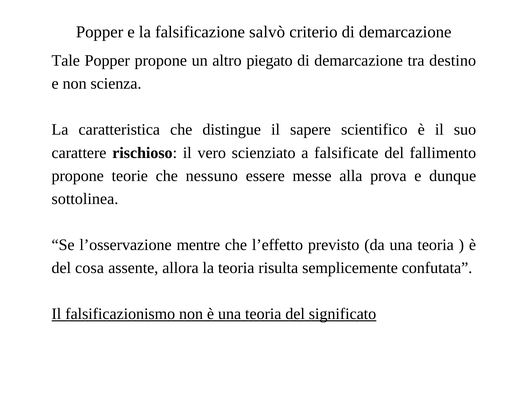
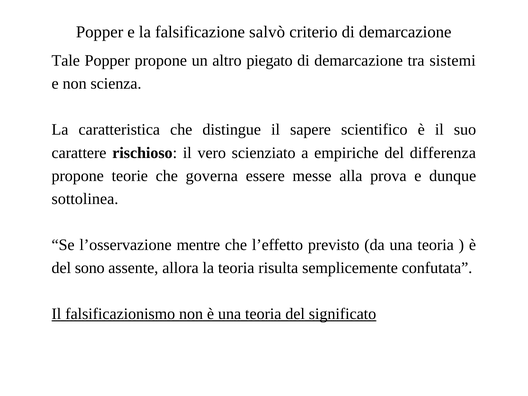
destino: destino -> sistemi
falsificate: falsificate -> empiriche
fallimento: fallimento -> differenza
nessuno: nessuno -> governa
cosa: cosa -> sono
